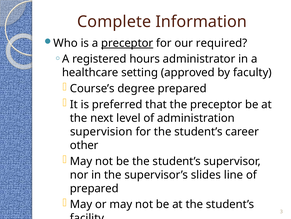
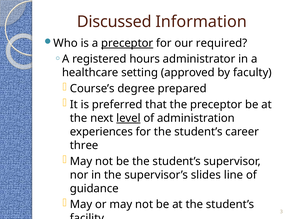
Complete: Complete -> Discussed
level underline: none -> present
supervision: supervision -> experiences
other: other -> three
prepared at (94, 188): prepared -> guidance
